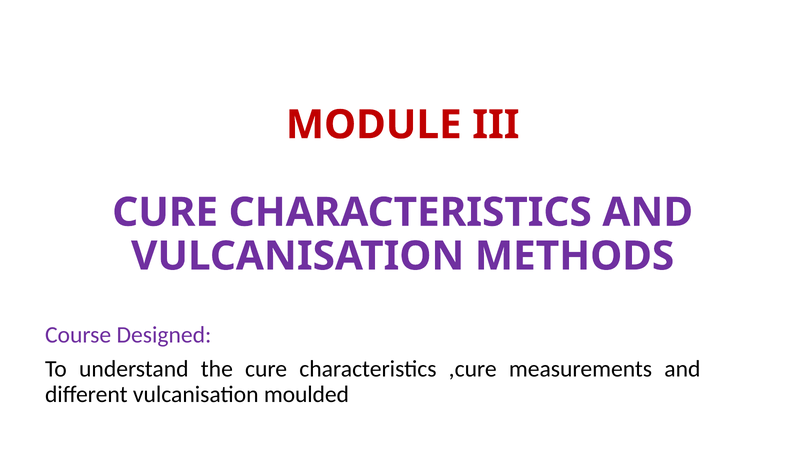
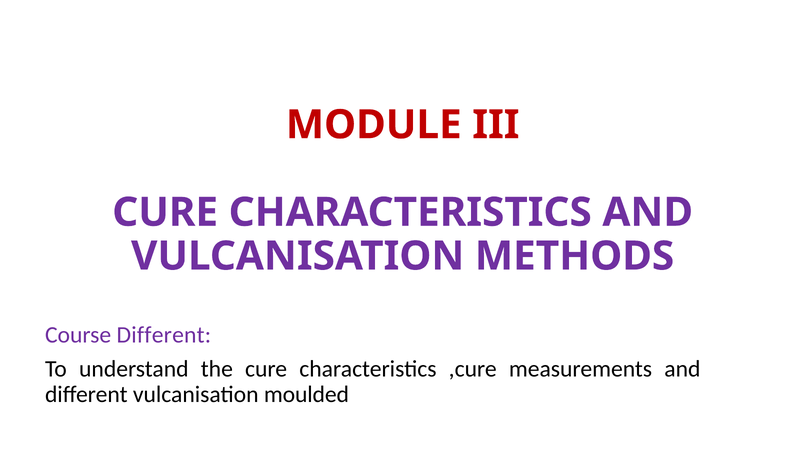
Course Designed: Designed -> Different
